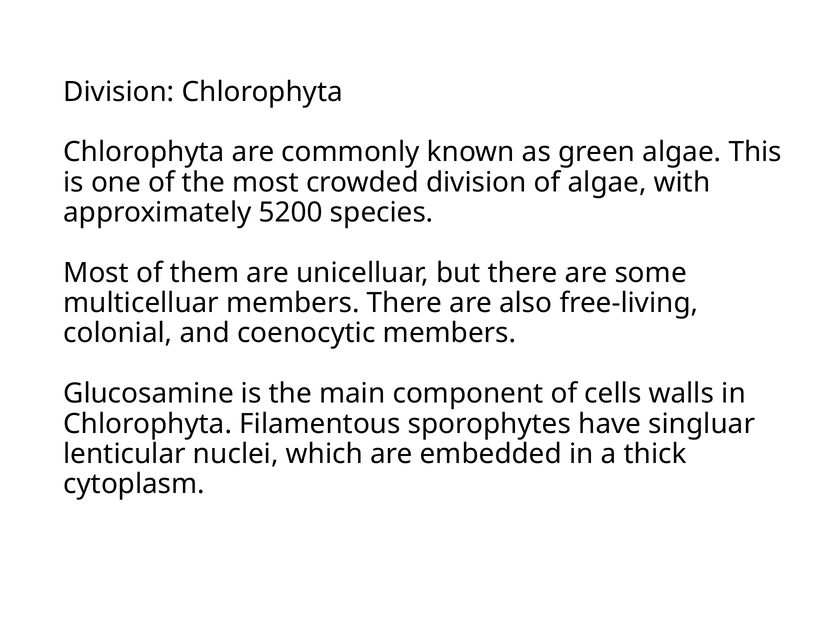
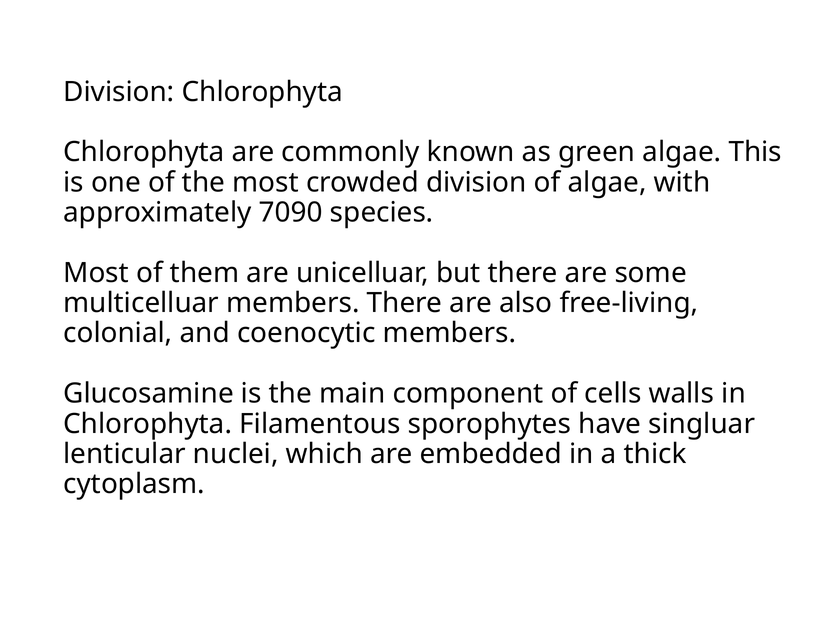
5200: 5200 -> 7090
